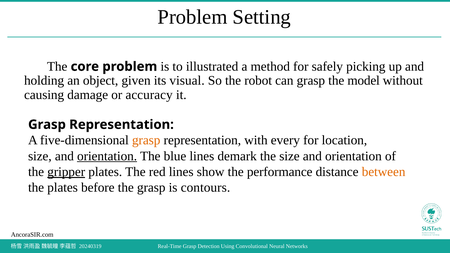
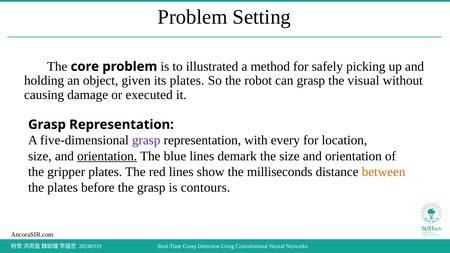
its visual: visual -> plates
model: model -> visual
accuracy: accuracy -> executed
grasp at (146, 140) colour: orange -> purple
gripper underline: present -> none
performance: performance -> milliseconds
